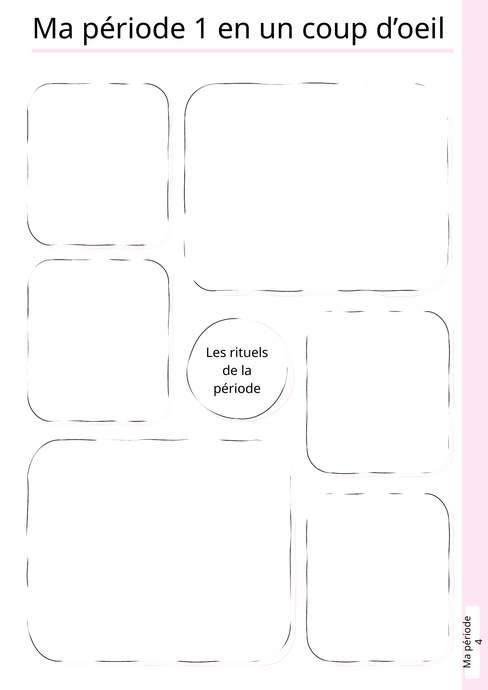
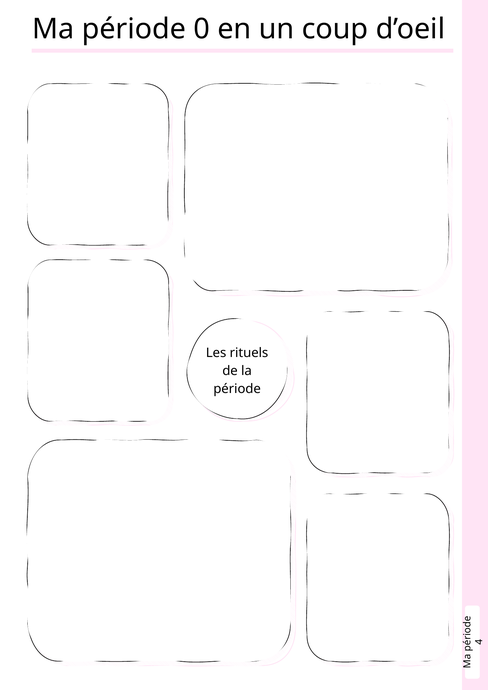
1: 1 -> 0
